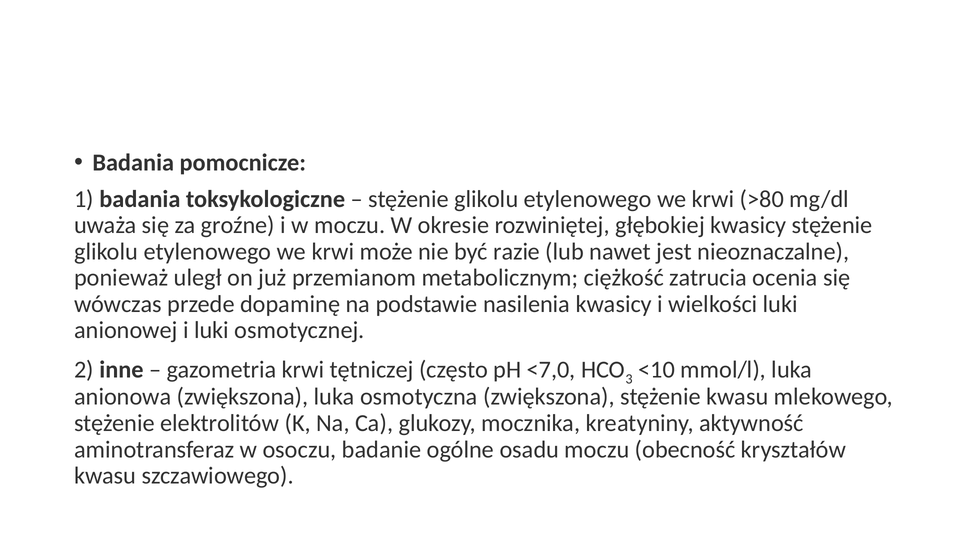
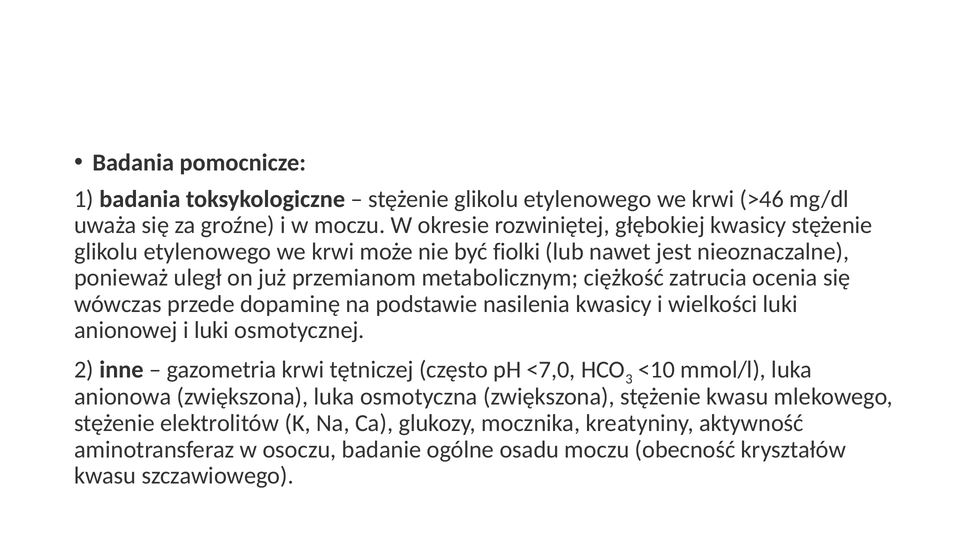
>80: >80 -> >46
razie: razie -> fiolki
